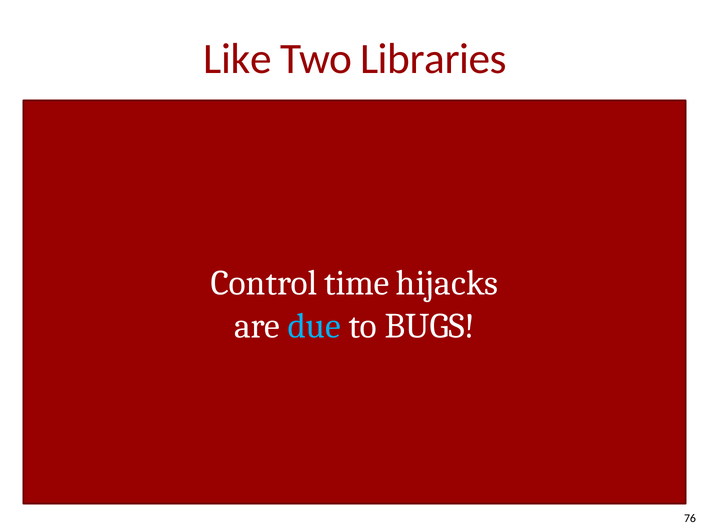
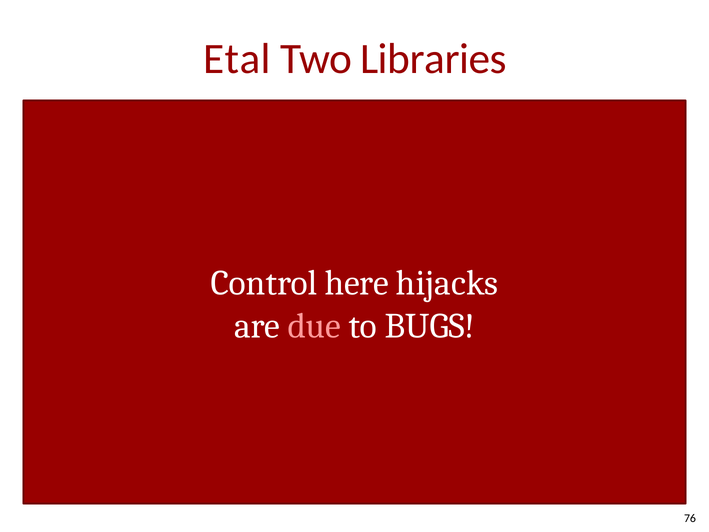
Like: Like -> Etal
time: time -> here
due colour: light blue -> pink
